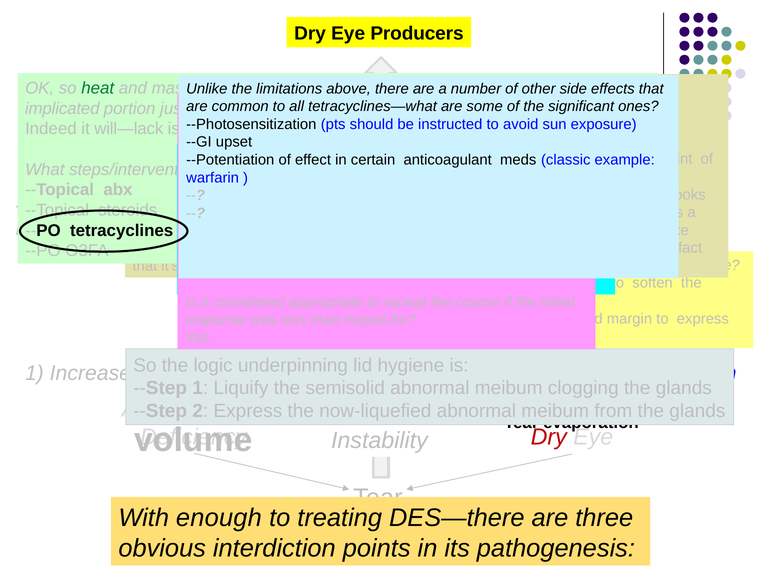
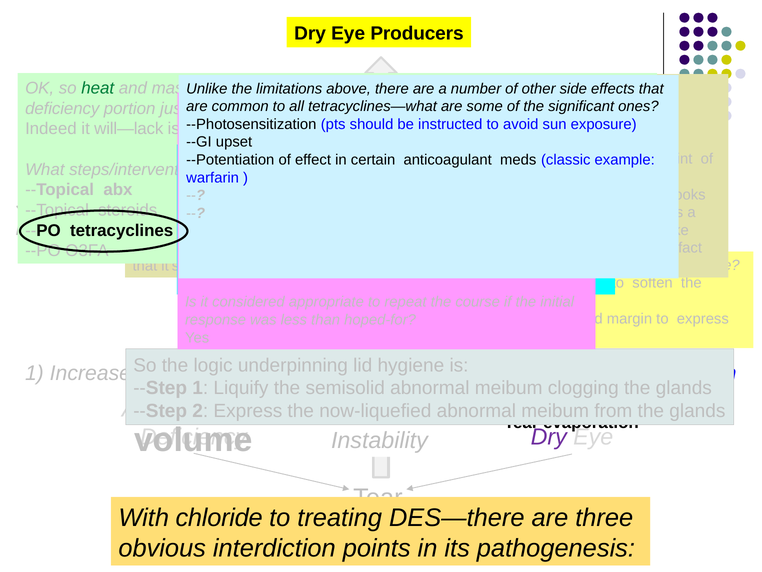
implicated at (62, 108): implicated -> deficiency
Dry at (549, 437) colour: red -> purple
enough: enough -> chloride
